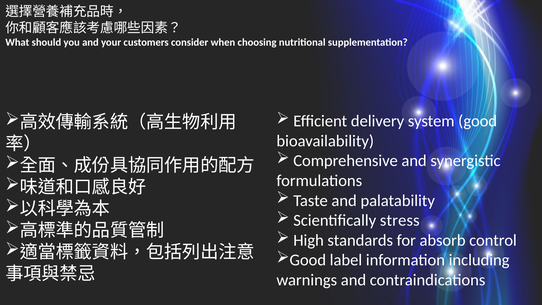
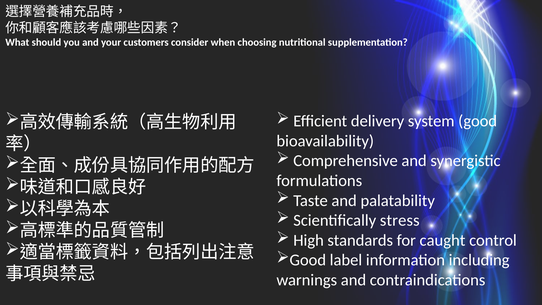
absorb: absorb -> caught
